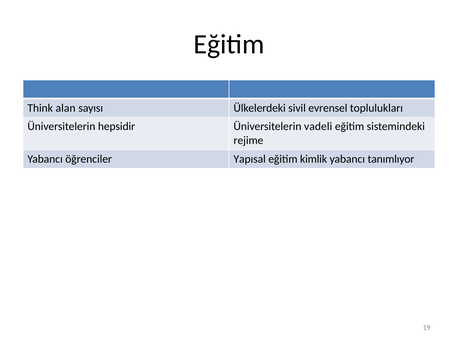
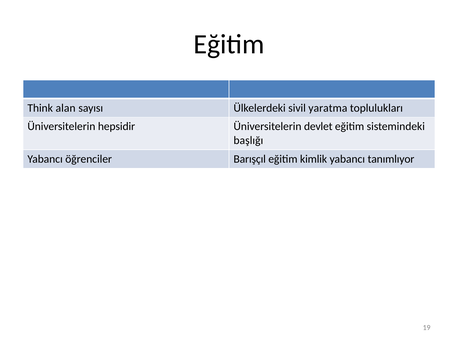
evrensel: evrensel -> yaratma
vadeli: vadeli -> devlet
rejime: rejime -> başlığı
Yapısal: Yapısal -> Barışçıl
